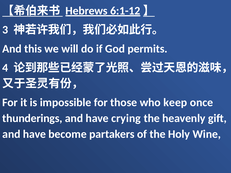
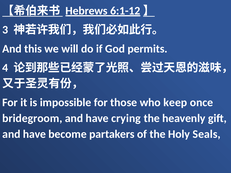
thunderings: thunderings -> bridegroom
Wine: Wine -> Seals
